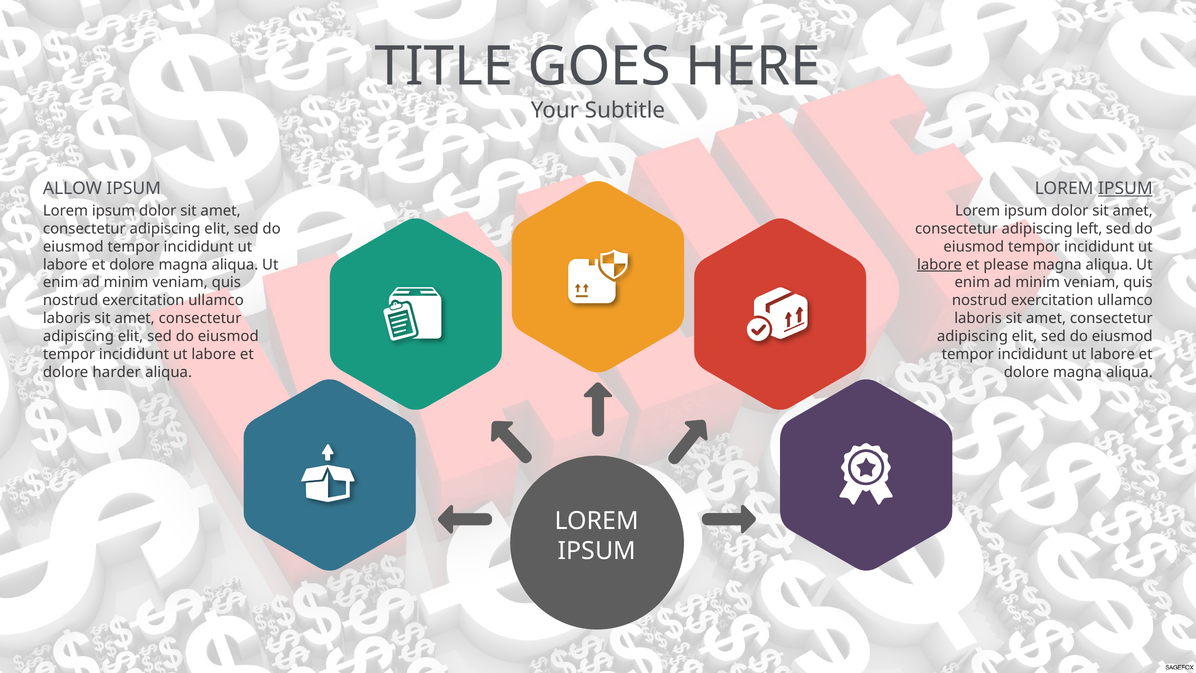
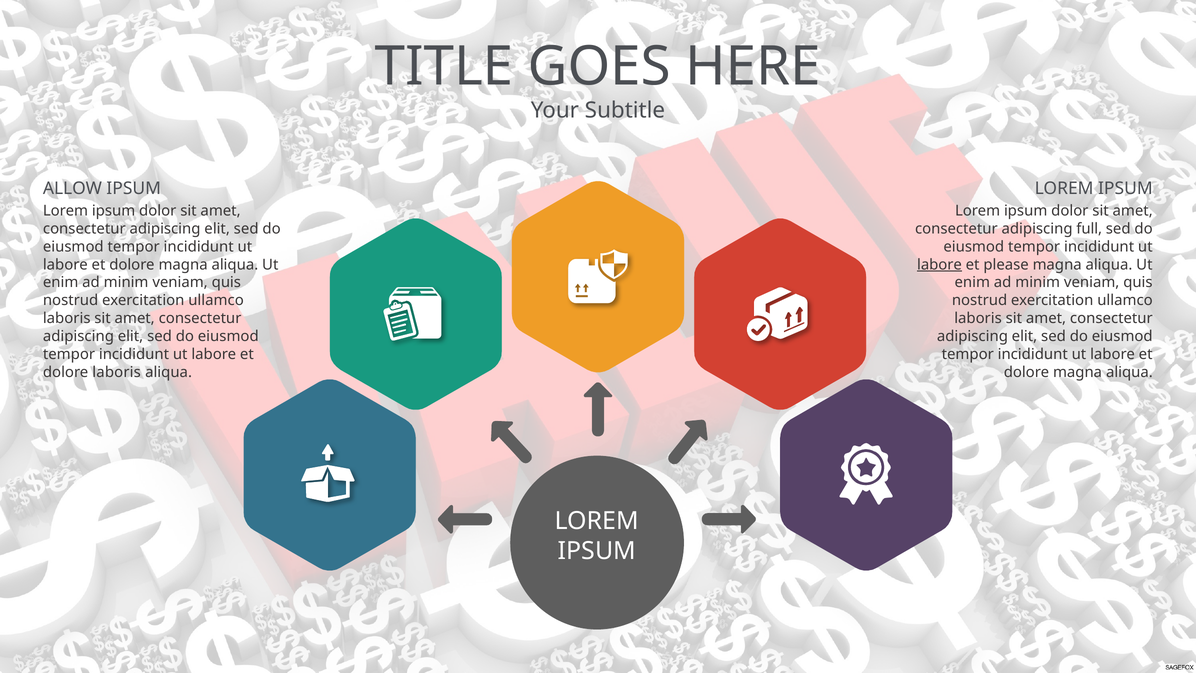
IPSUM at (1125, 188) underline: present -> none
left: left -> full
dolore harder: harder -> laboris
